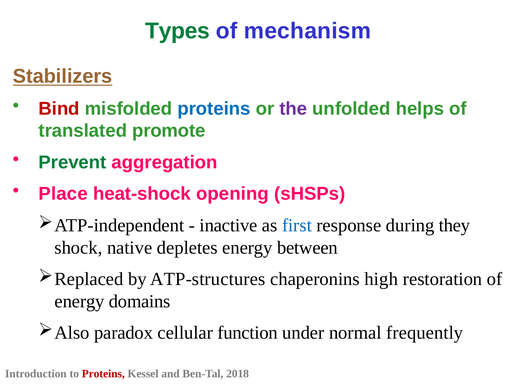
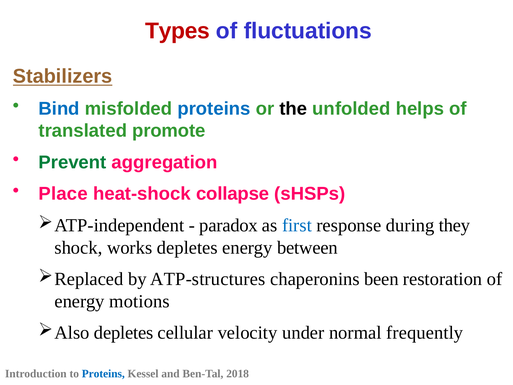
Types colour: green -> red
mechanism: mechanism -> fluctuations
Bind colour: red -> blue
the colour: purple -> black
opening: opening -> collapse
inactive: inactive -> paradox
native: native -> works
high: high -> been
domains: domains -> motions
paradox at (124, 333): paradox -> depletes
function: function -> velocity
Proteins at (103, 374) colour: red -> blue
